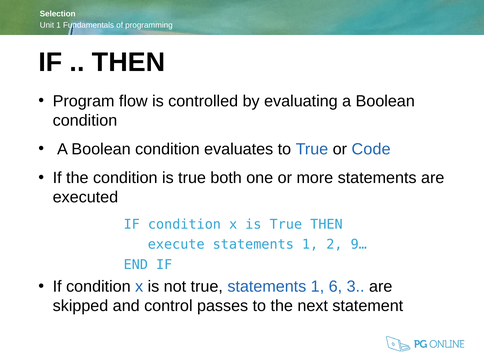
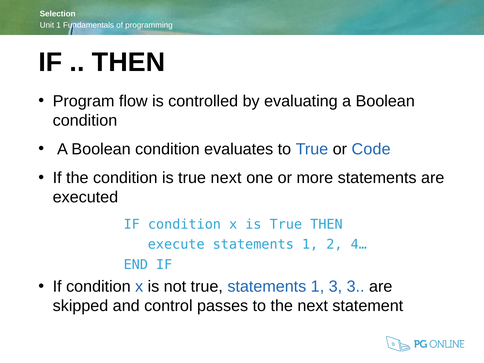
true both: both -> next
9…: 9… -> 4…
1 6: 6 -> 3
